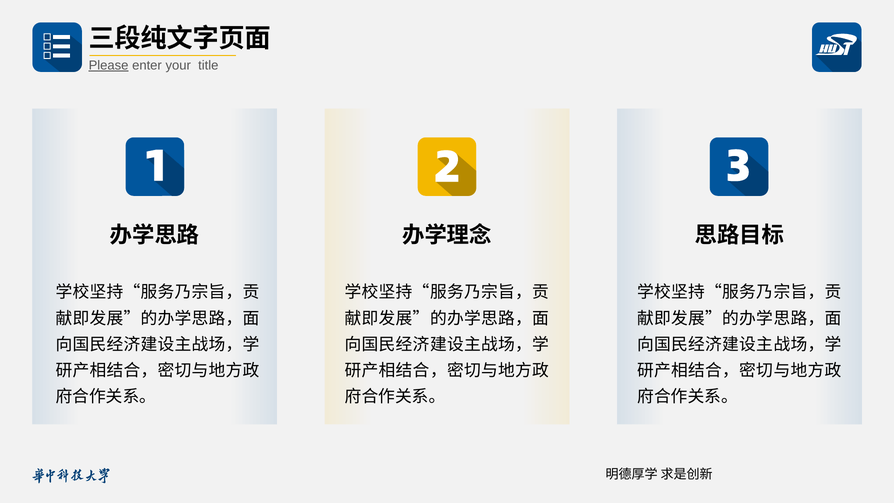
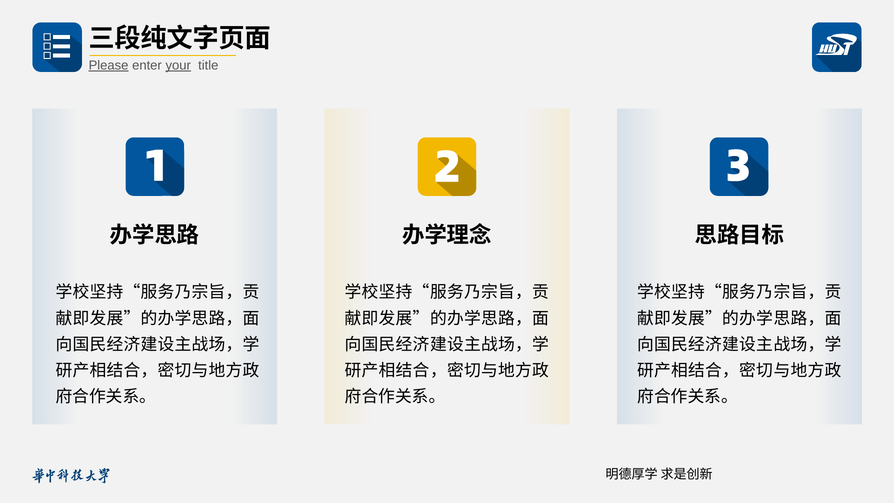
your underline: none -> present
